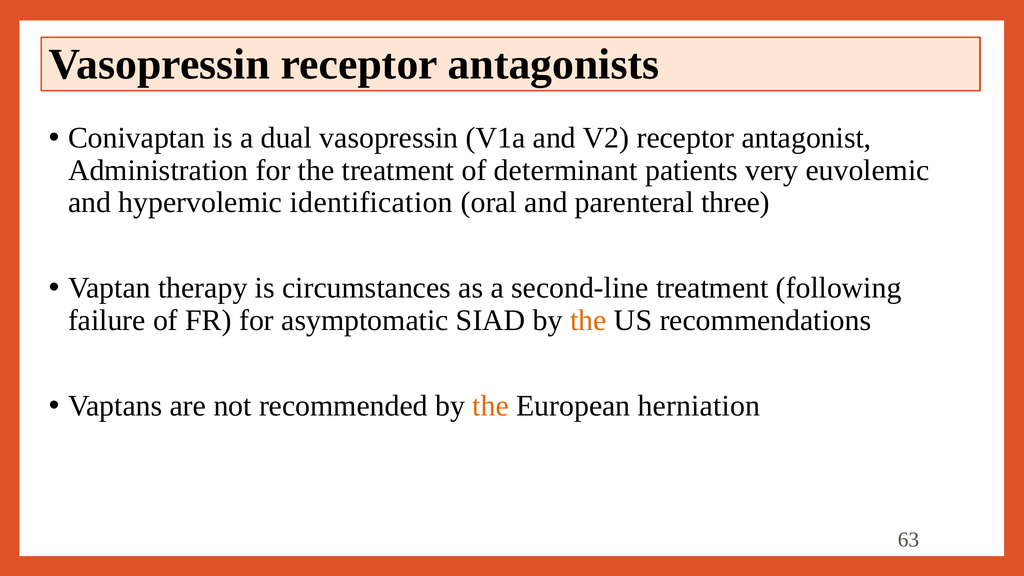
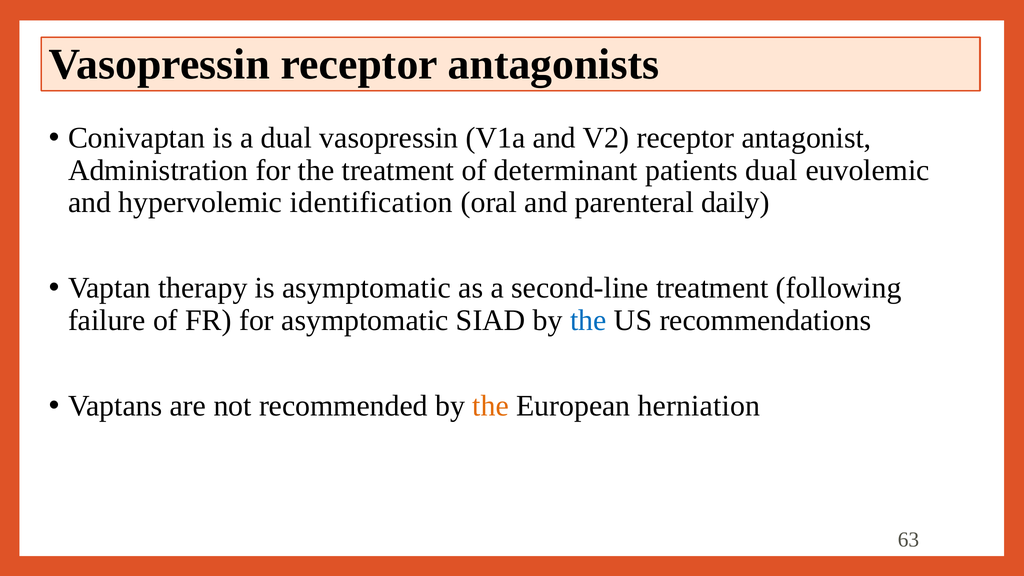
patients very: very -> dual
three: three -> daily
is circumstances: circumstances -> asymptomatic
the at (588, 320) colour: orange -> blue
